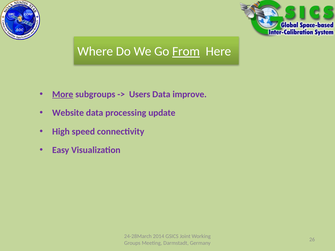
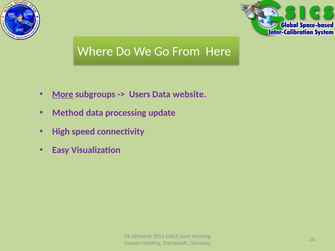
From underline: present -> none
improve: improve -> website
Website: Website -> Method
